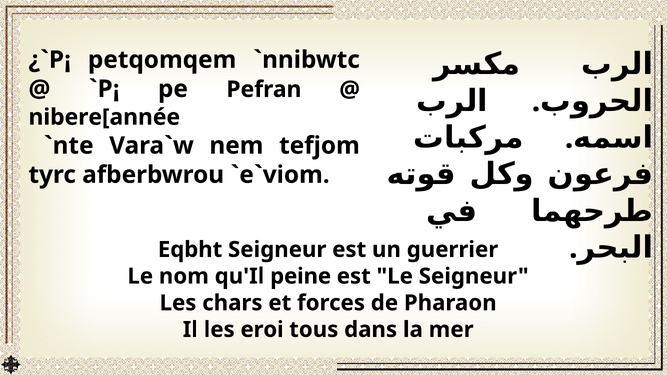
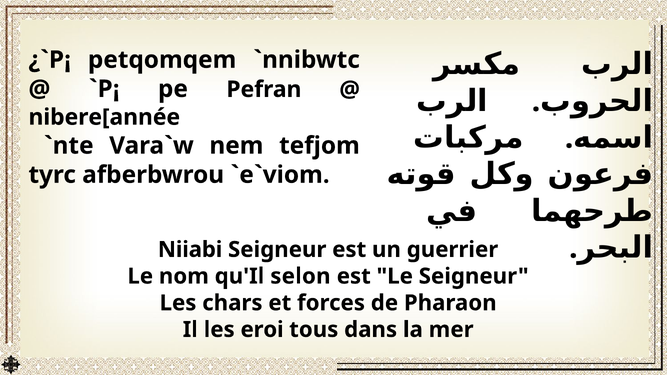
Eqbht: Eqbht -> Niiabi
peine: peine -> selon
